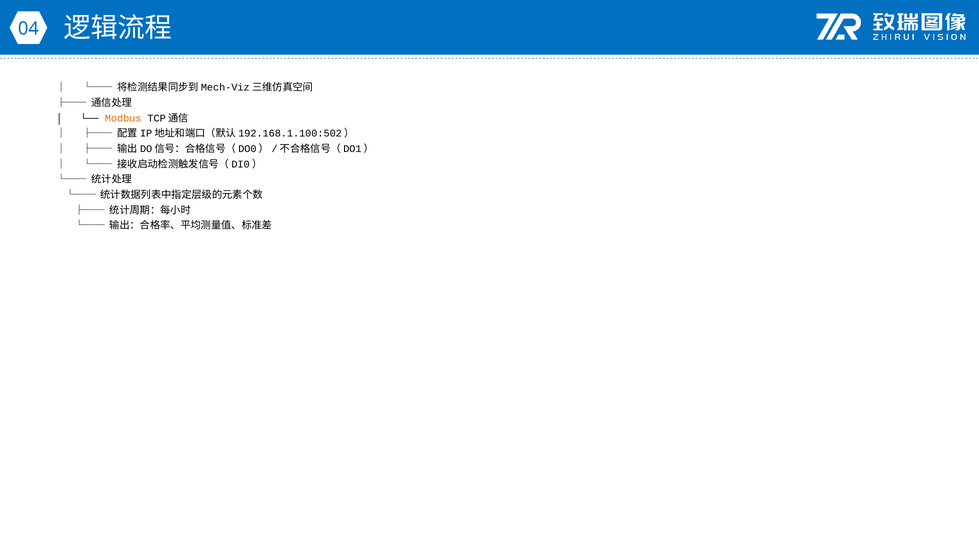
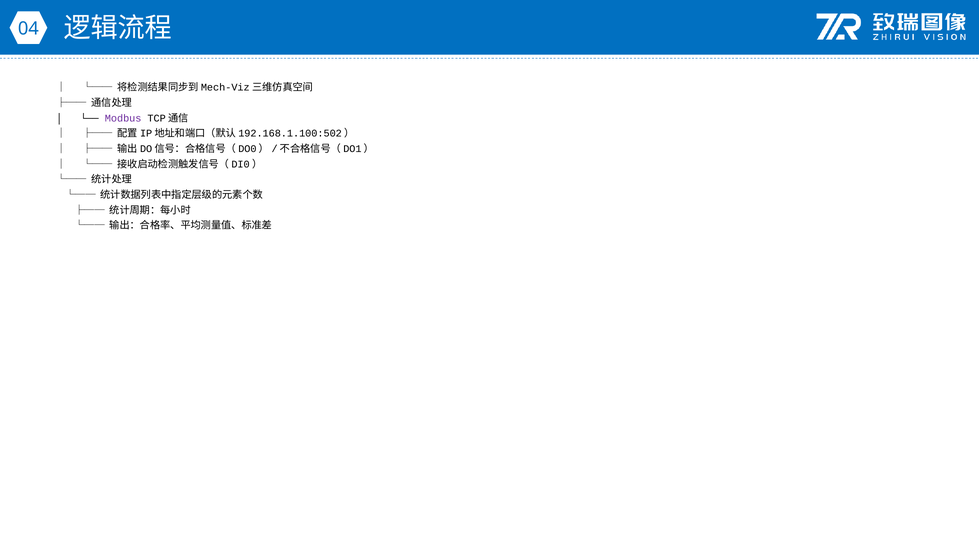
Modbus colour: orange -> purple
